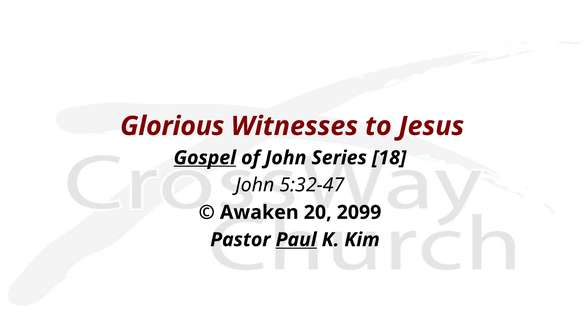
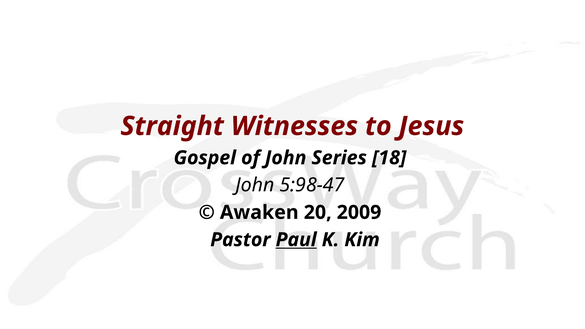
Glorious: Glorious -> Straight
Gospel underline: present -> none
5:32-47: 5:32-47 -> 5:98-47
2099: 2099 -> 2009
